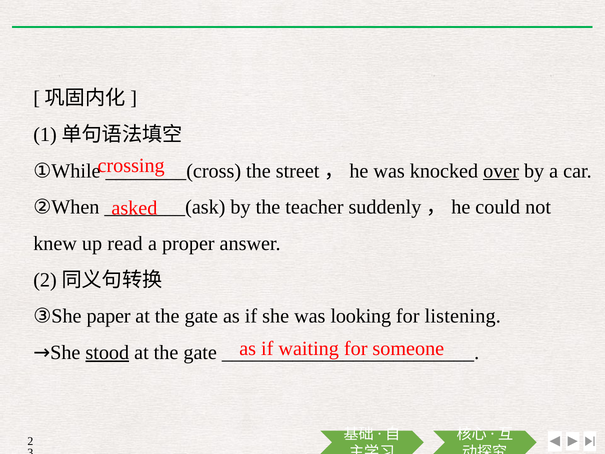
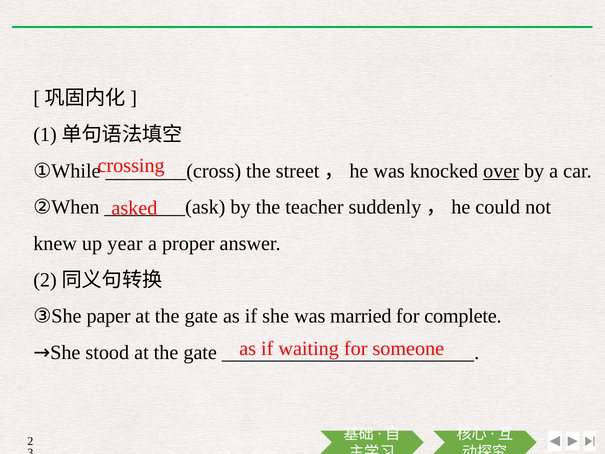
read: read -> year
looking: looking -> married
listening: listening -> complete
stood underline: present -> none
